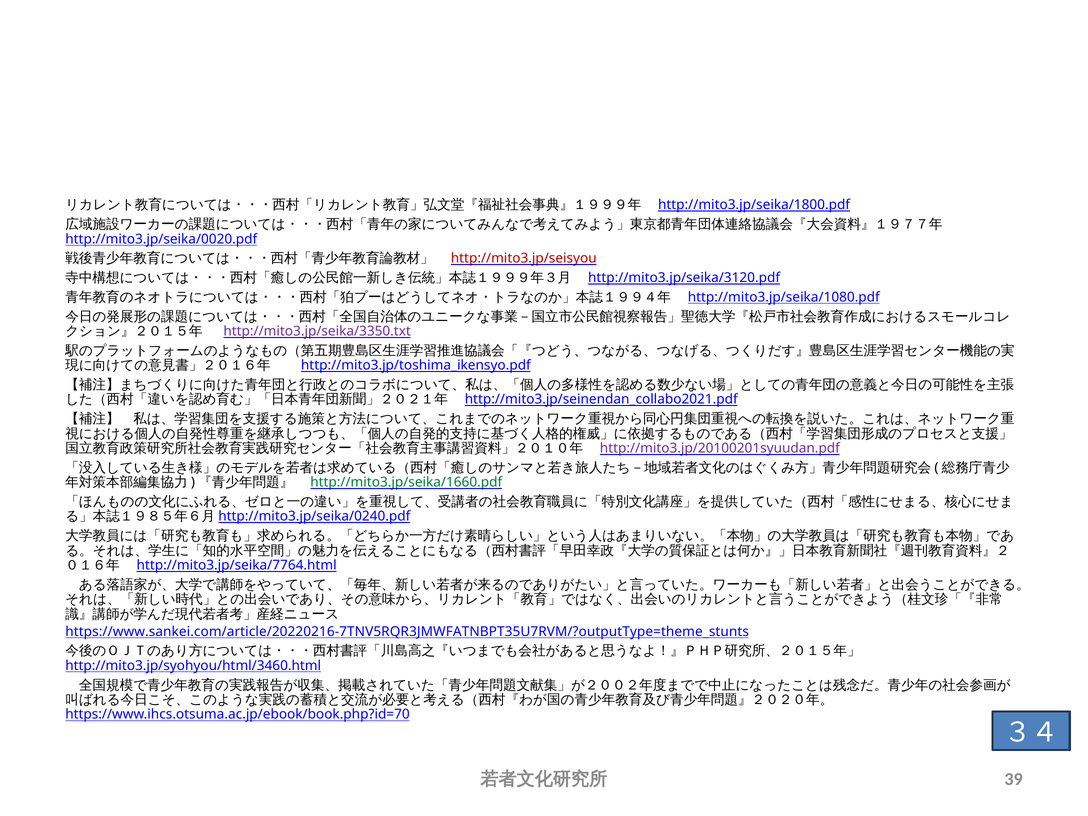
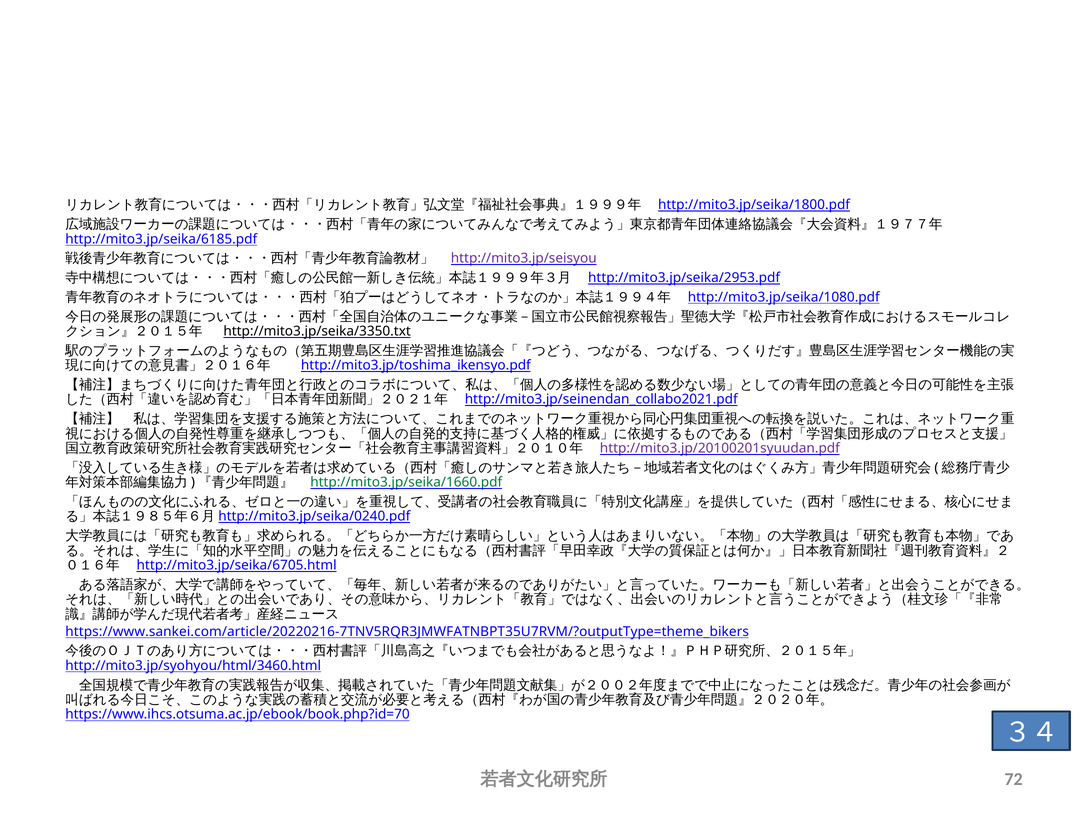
http://mito3.jp/seika/0020.pdf: http://mito3.jp/seika/0020.pdf -> http://mito3.jp/seika/6185.pdf
http://mito3.jp/seisyou colour: red -> purple
http://mito3.jp/seika/3120.pdf: http://mito3.jp/seika/3120.pdf -> http://mito3.jp/seika/2953.pdf
http://mito3.jp/seika/3350.txt colour: purple -> black
http://mito3.jp/seika/7764.html: http://mito3.jp/seika/7764.html -> http://mito3.jp/seika/6705.html
https://www.sankei.com/article/20220216-7TNV5RQR3JMWFATNBPT35U7RVM/?outputType=theme_stunts: https://www.sankei.com/article/20220216-7TNV5RQR3JMWFATNBPT35U7RVM/?outputType=theme_stunts -> https://www.sankei.com/article/20220216-7TNV5RQR3JMWFATNBPT35U7RVM/?outputType=theme_bikers
39: 39 -> 72
